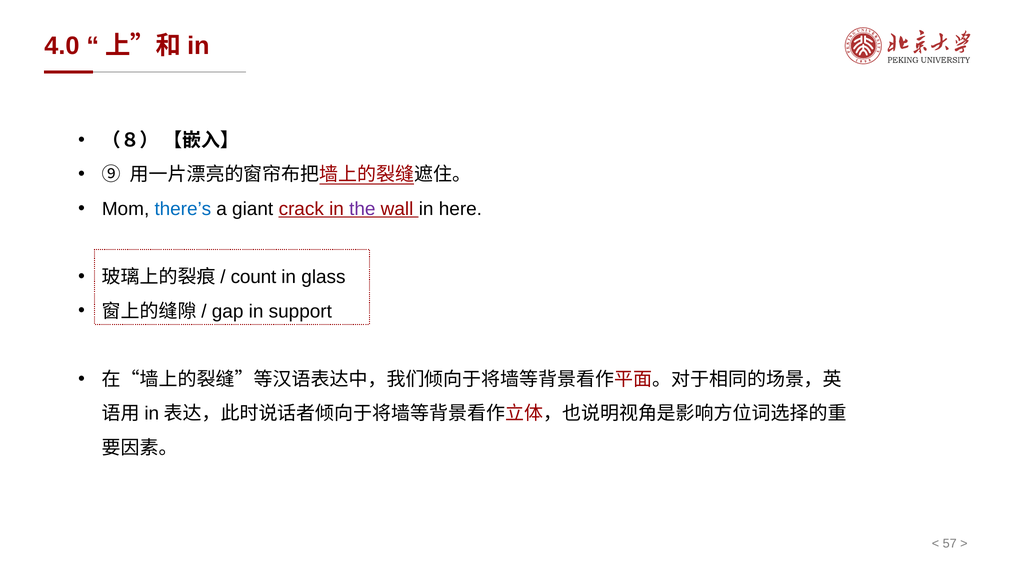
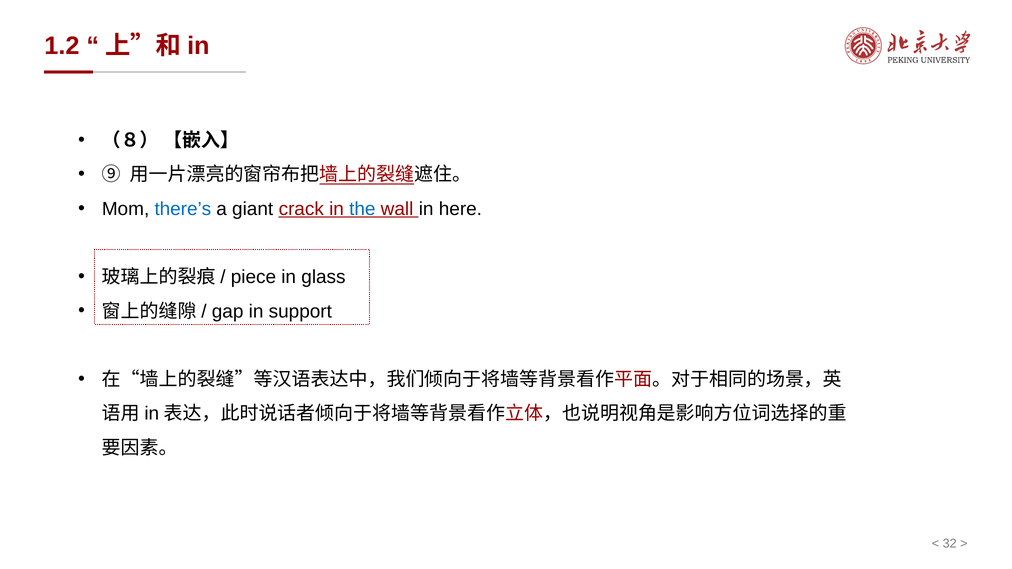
4.0: 4.0 -> 1.2
the colour: purple -> blue
count: count -> piece
57: 57 -> 32
